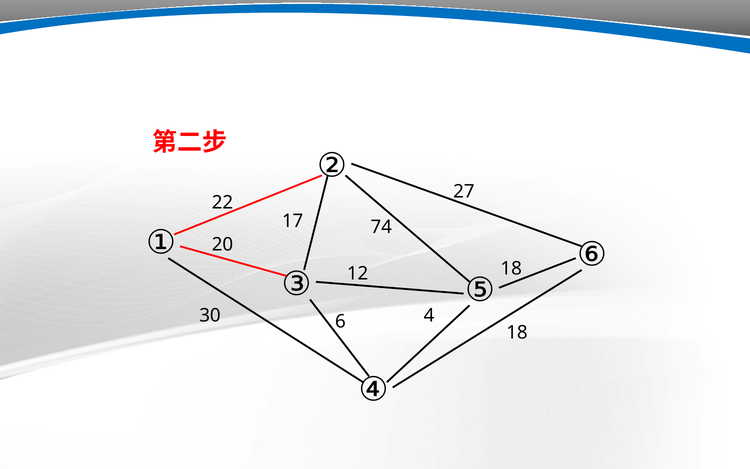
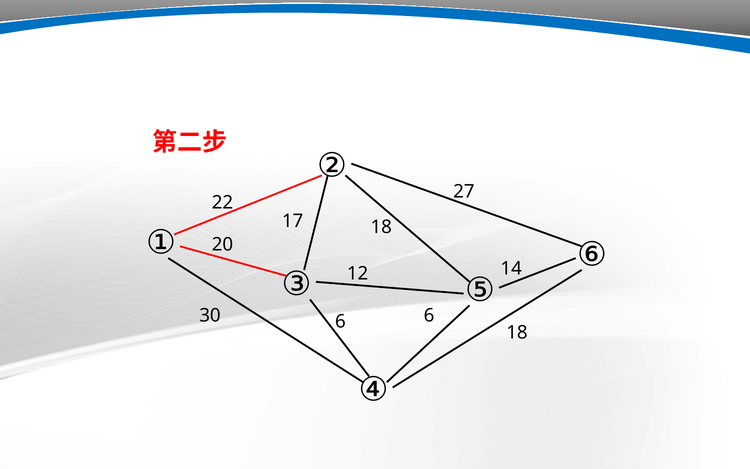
17 74: 74 -> 18
12 18: 18 -> 14
6 4: 4 -> 6
